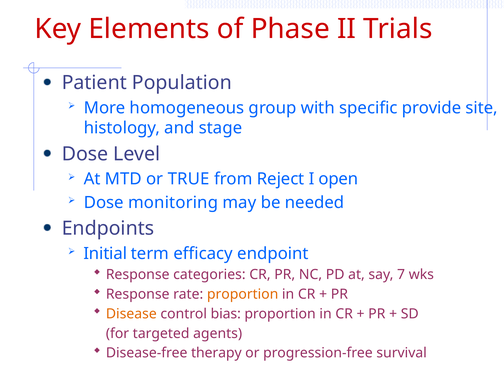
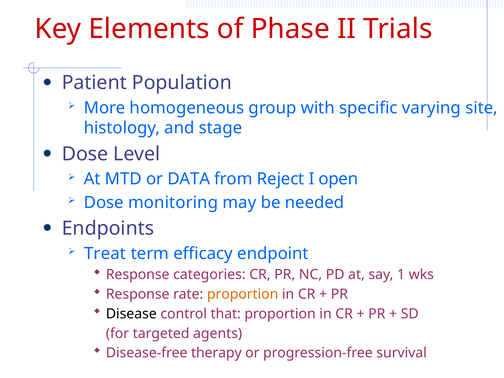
provide: provide -> varying
TRUE: TRUE -> DATA
Initial: Initial -> Treat
7: 7 -> 1
Disease colour: orange -> black
bias: bias -> that
